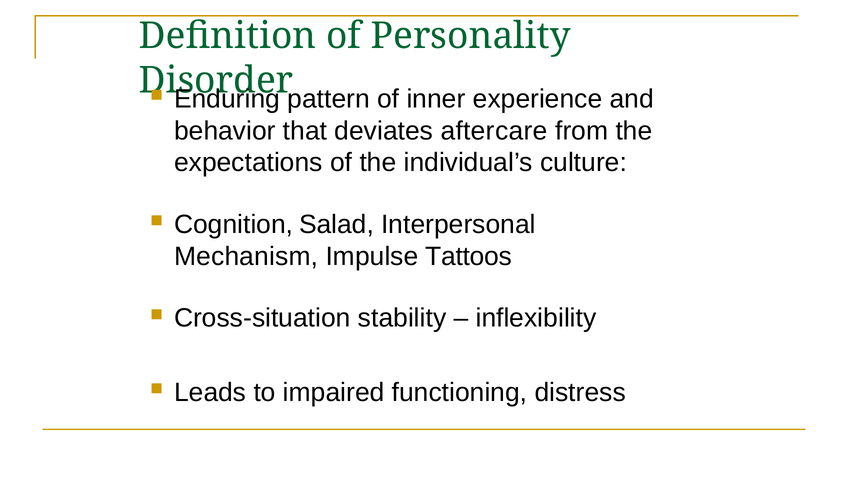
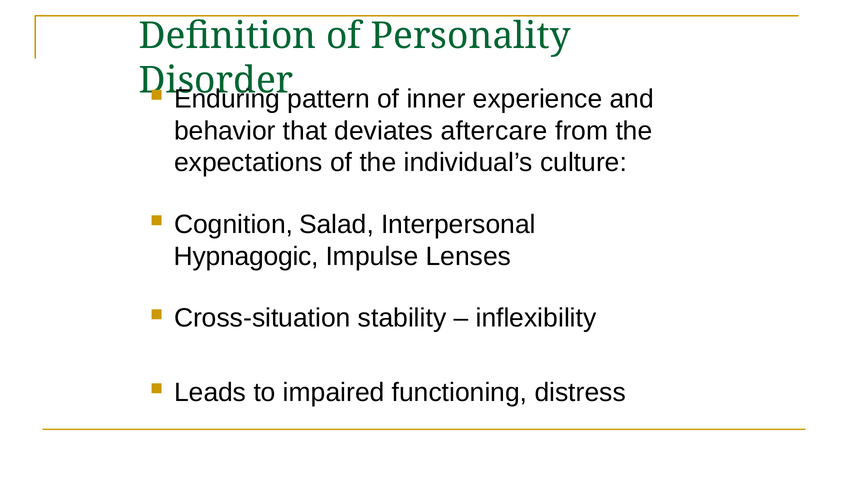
Mechanism: Mechanism -> Hypnagogic
Tattoos: Tattoos -> Lenses
